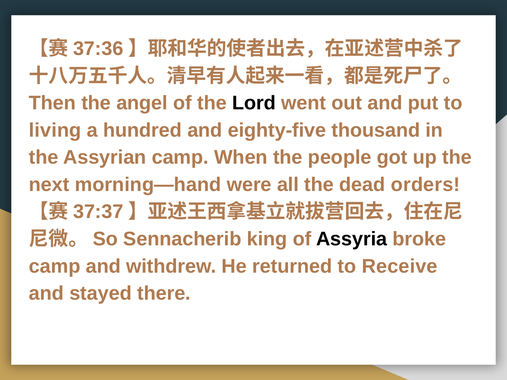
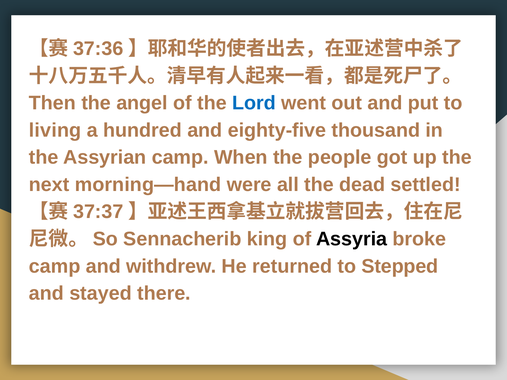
Lord colour: black -> blue
orders: orders -> settled
Receive: Receive -> Stepped
